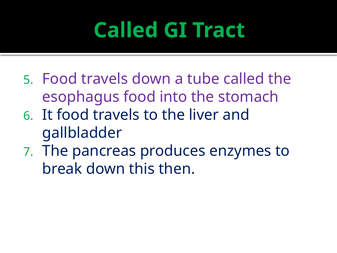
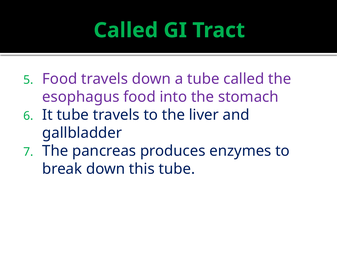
It food: food -> tube
this then: then -> tube
